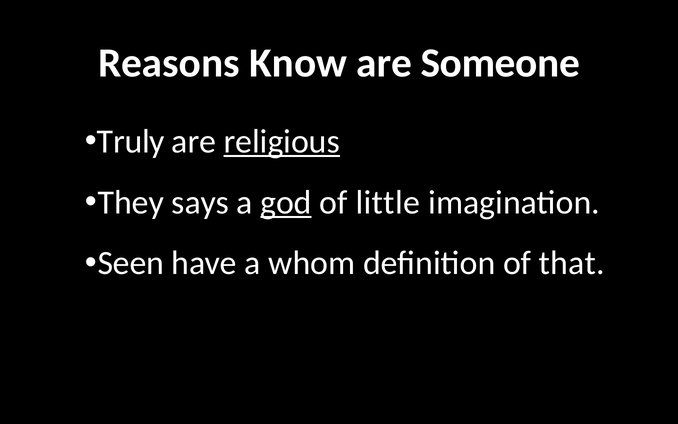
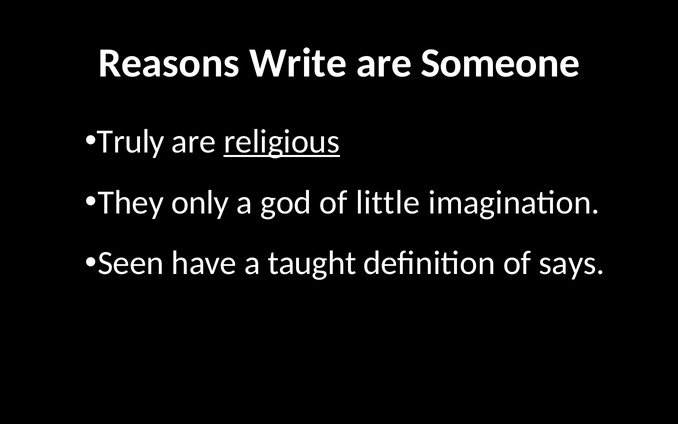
Know: Know -> Write
says: says -> only
god underline: present -> none
whom: whom -> taught
that: that -> says
